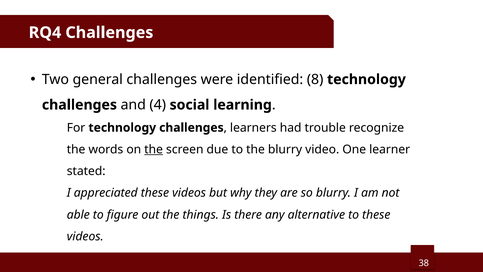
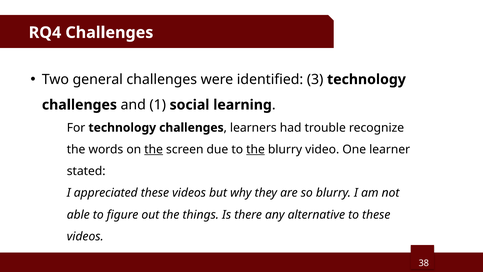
8: 8 -> 3
4: 4 -> 1
the at (256, 149) underline: none -> present
